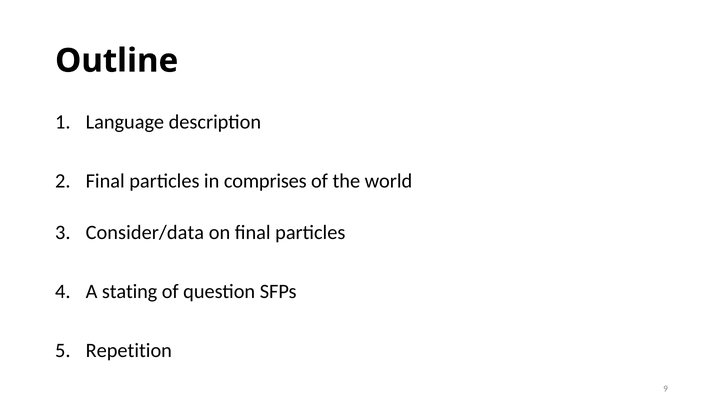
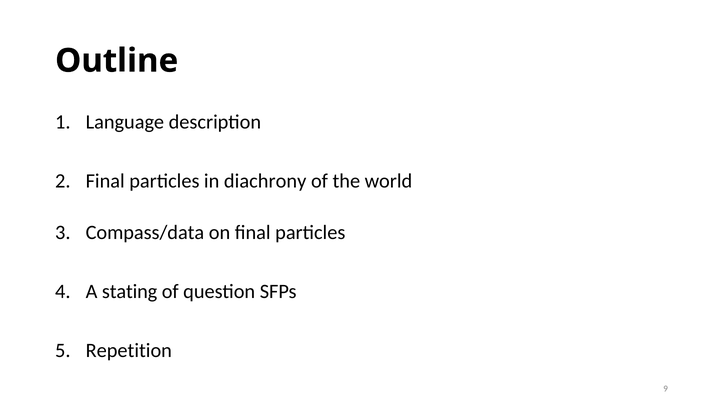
comprises: comprises -> diachrony
Consider/data: Consider/data -> Compass/data
